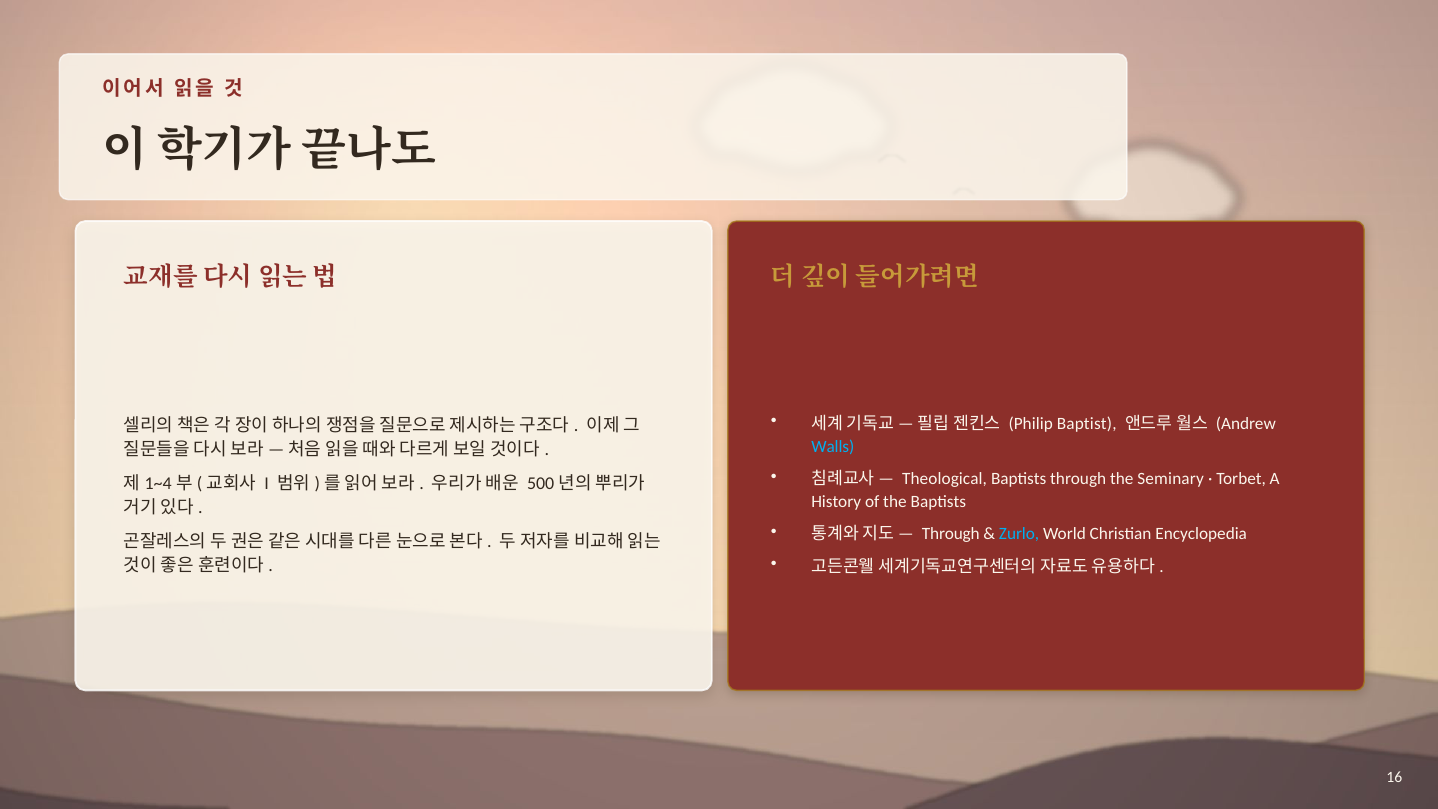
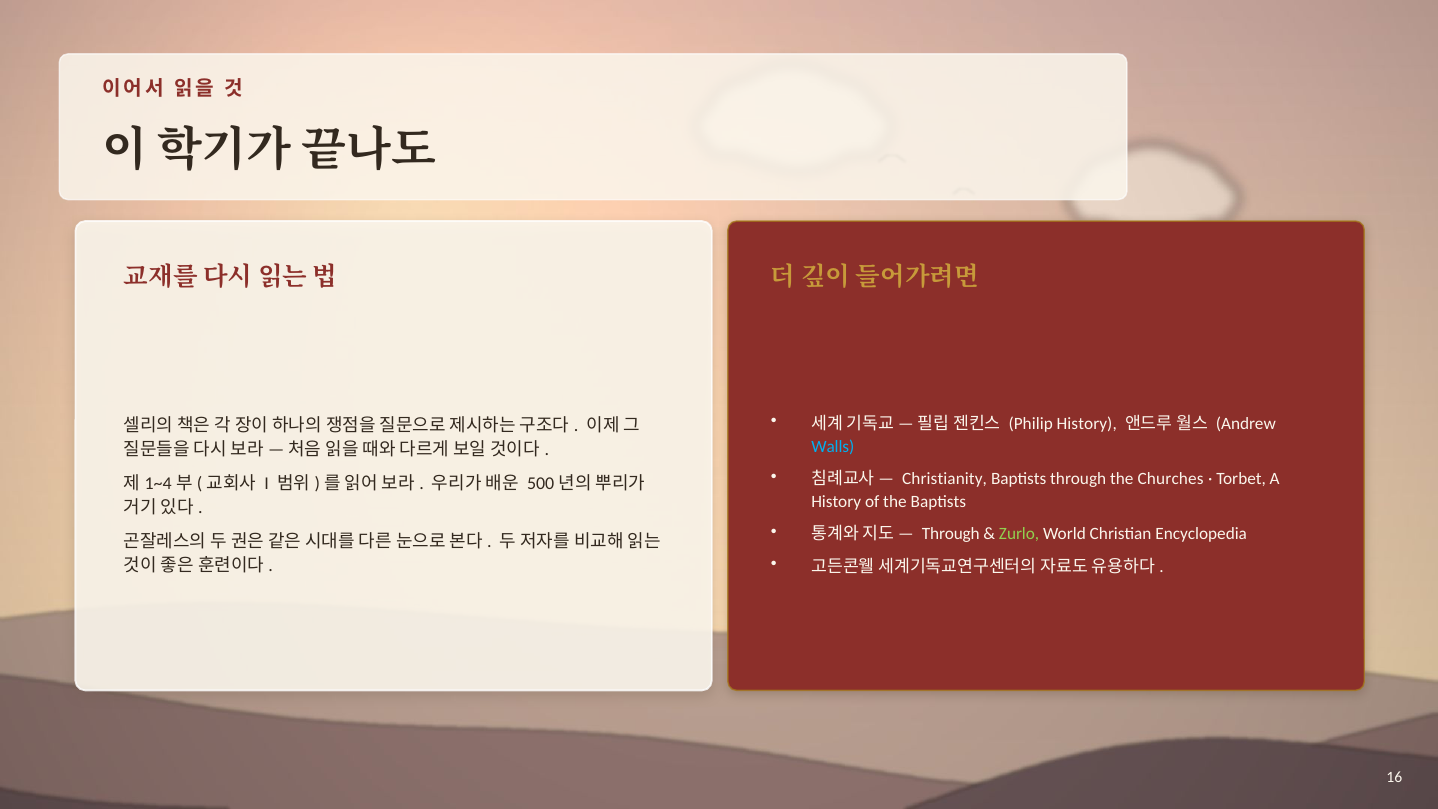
Philip Baptist: Baptist -> History
Theological: Theological -> Christianity
Seminary: Seminary -> Churches
Zurlo colour: light blue -> light green
